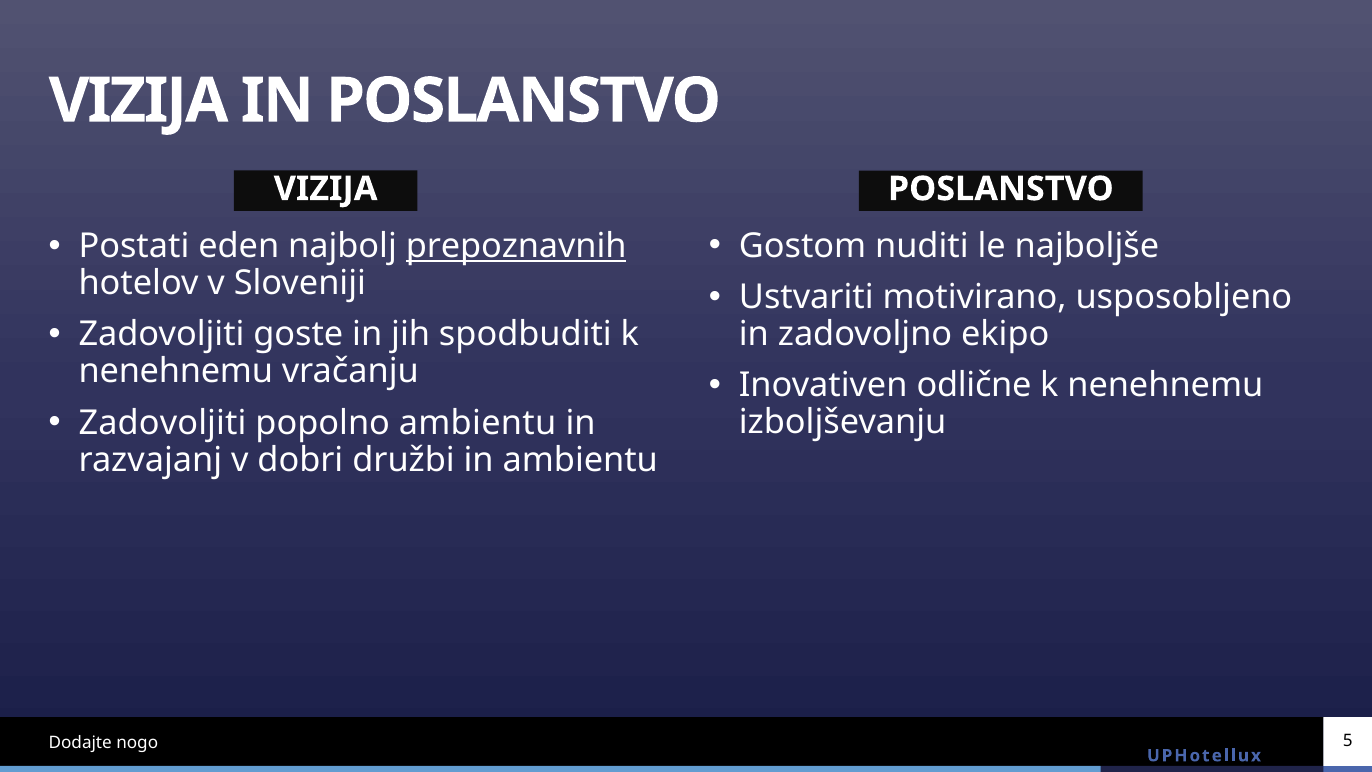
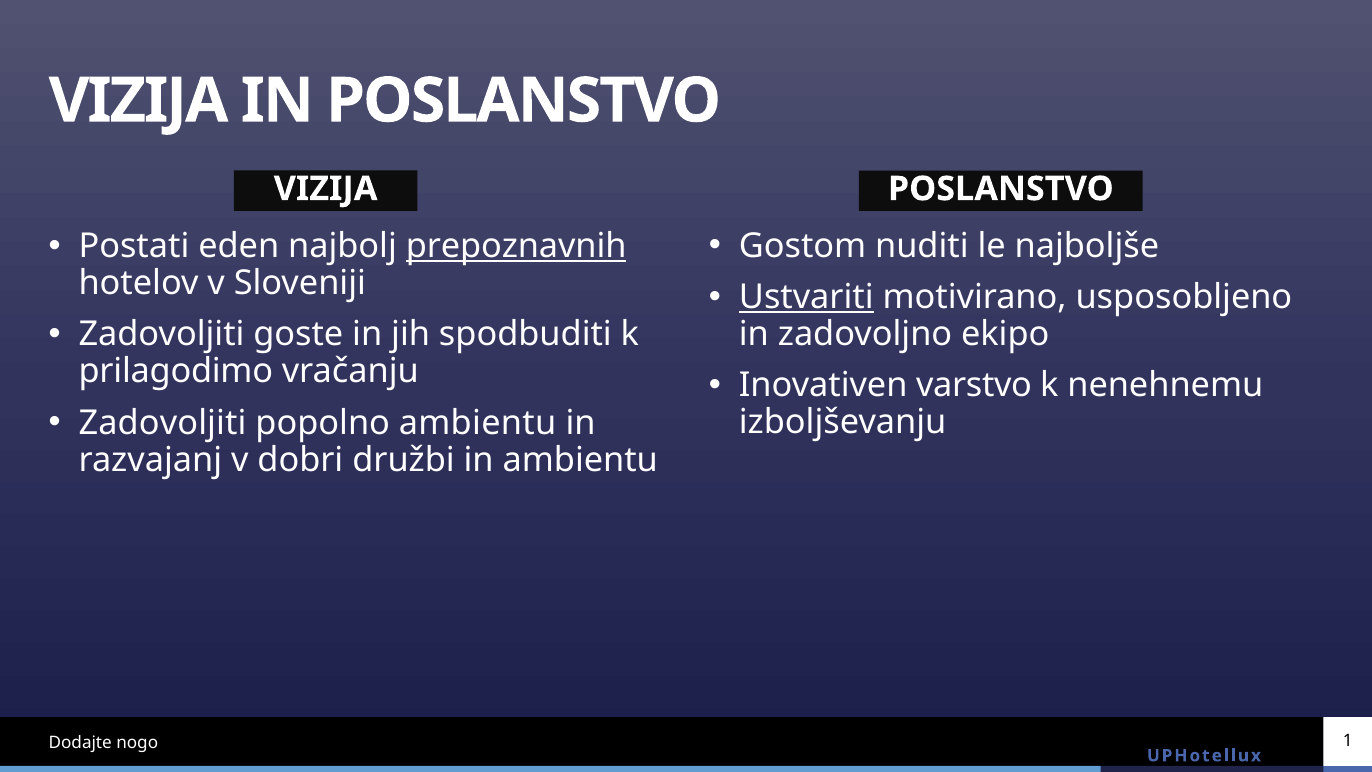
Ustvariti underline: none -> present
nenehnemu at (176, 371): nenehnemu -> prilagodimo
odlične: odlične -> varstvo
5: 5 -> 1
